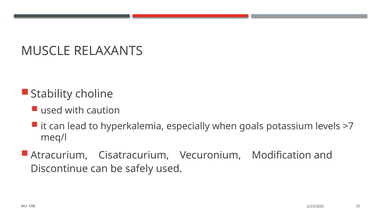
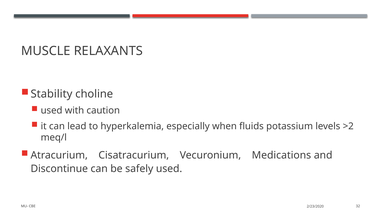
goals: goals -> fluids
>7: >7 -> >2
Modification: Modification -> Medications
